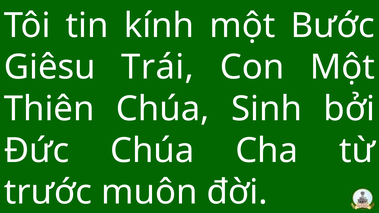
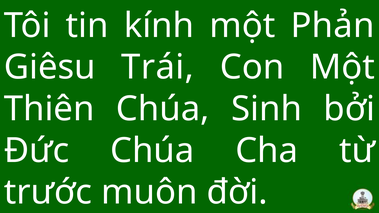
Bước: Bước -> Phản
